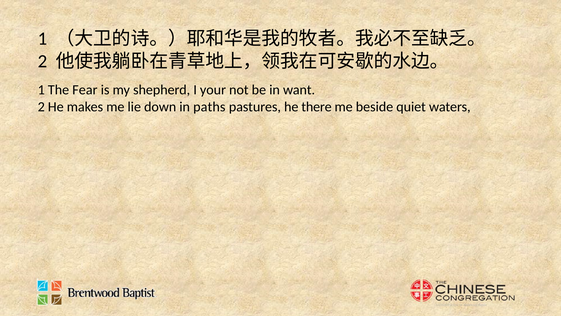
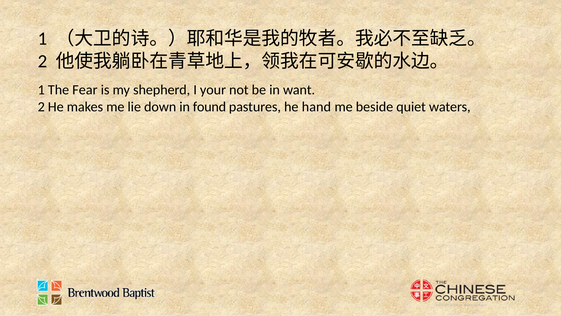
paths: paths -> found
there: there -> hand
